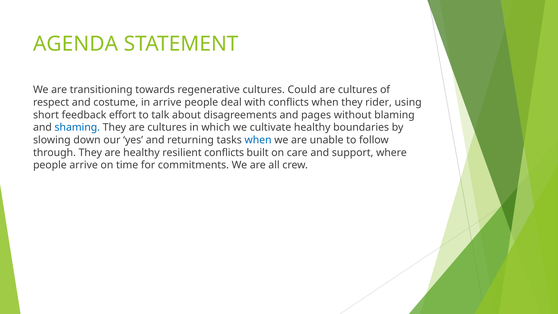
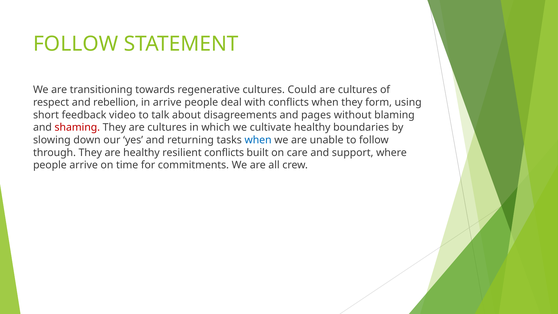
AGENDA at (76, 44): AGENDA -> FOLLOW
costume: costume -> rebellion
rider: rider -> form
effort: effort -> video
shaming colour: blue -> red
